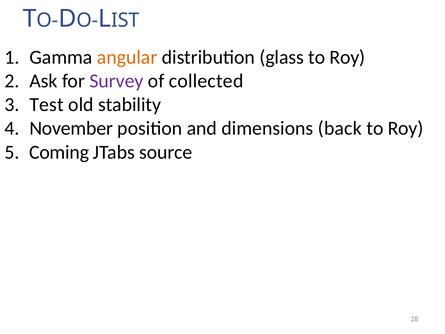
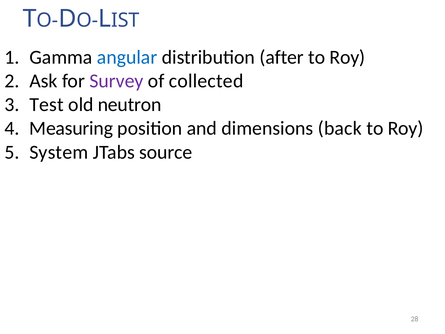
angular colour: orange -> blue
glass: glass -> after
stability: stability -> neutron
November: November -> Measuring
Coming: Coming -> System
